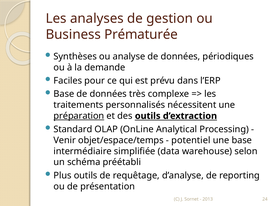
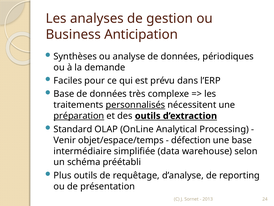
Prématurée: Prématurée -> Anticipation
personnalisés underline: none -> present
potentiel: potentiel -> défection
